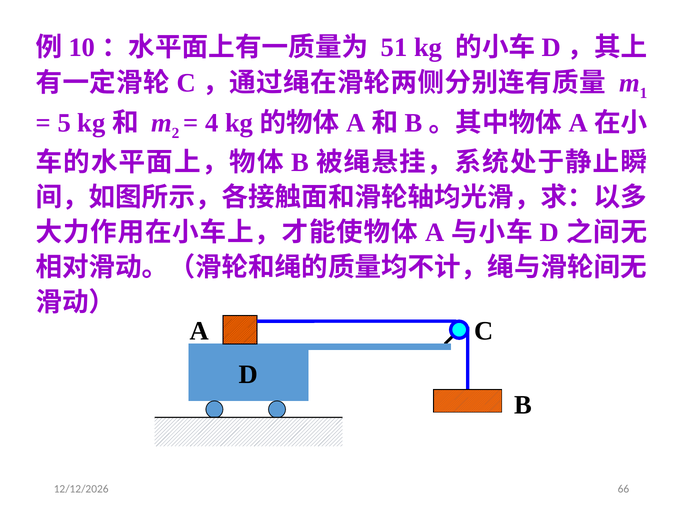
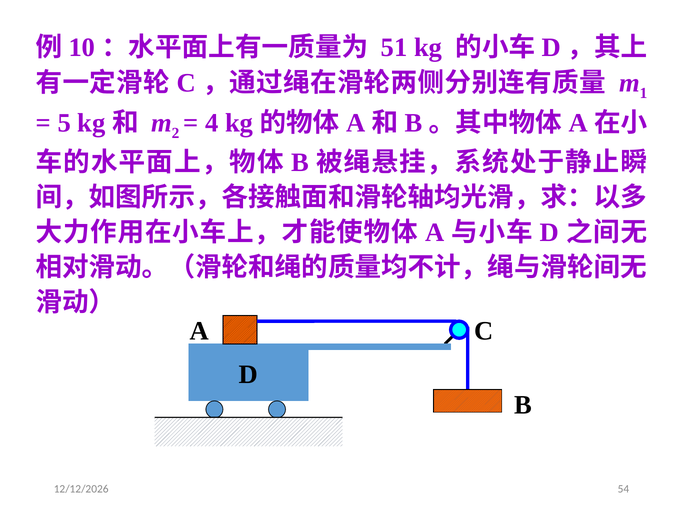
66: 66 -> 54
